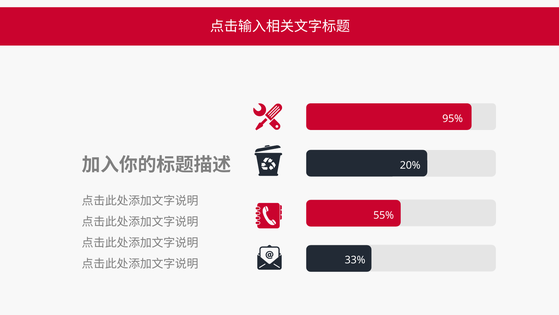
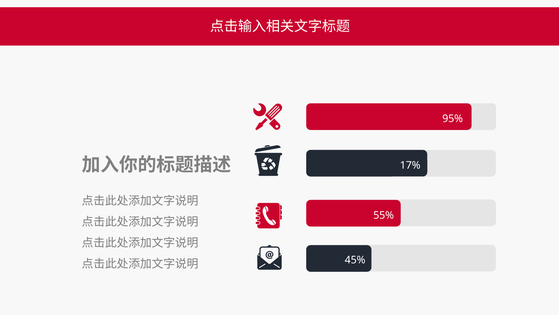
20%: 20% -> 17%
33%: 33% -> 45%
